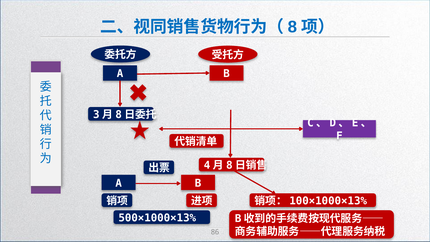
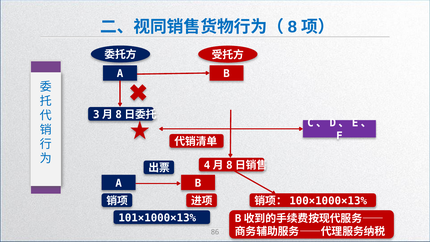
500×1000×13%: 500×1000×13% -> 101×1000×13%
